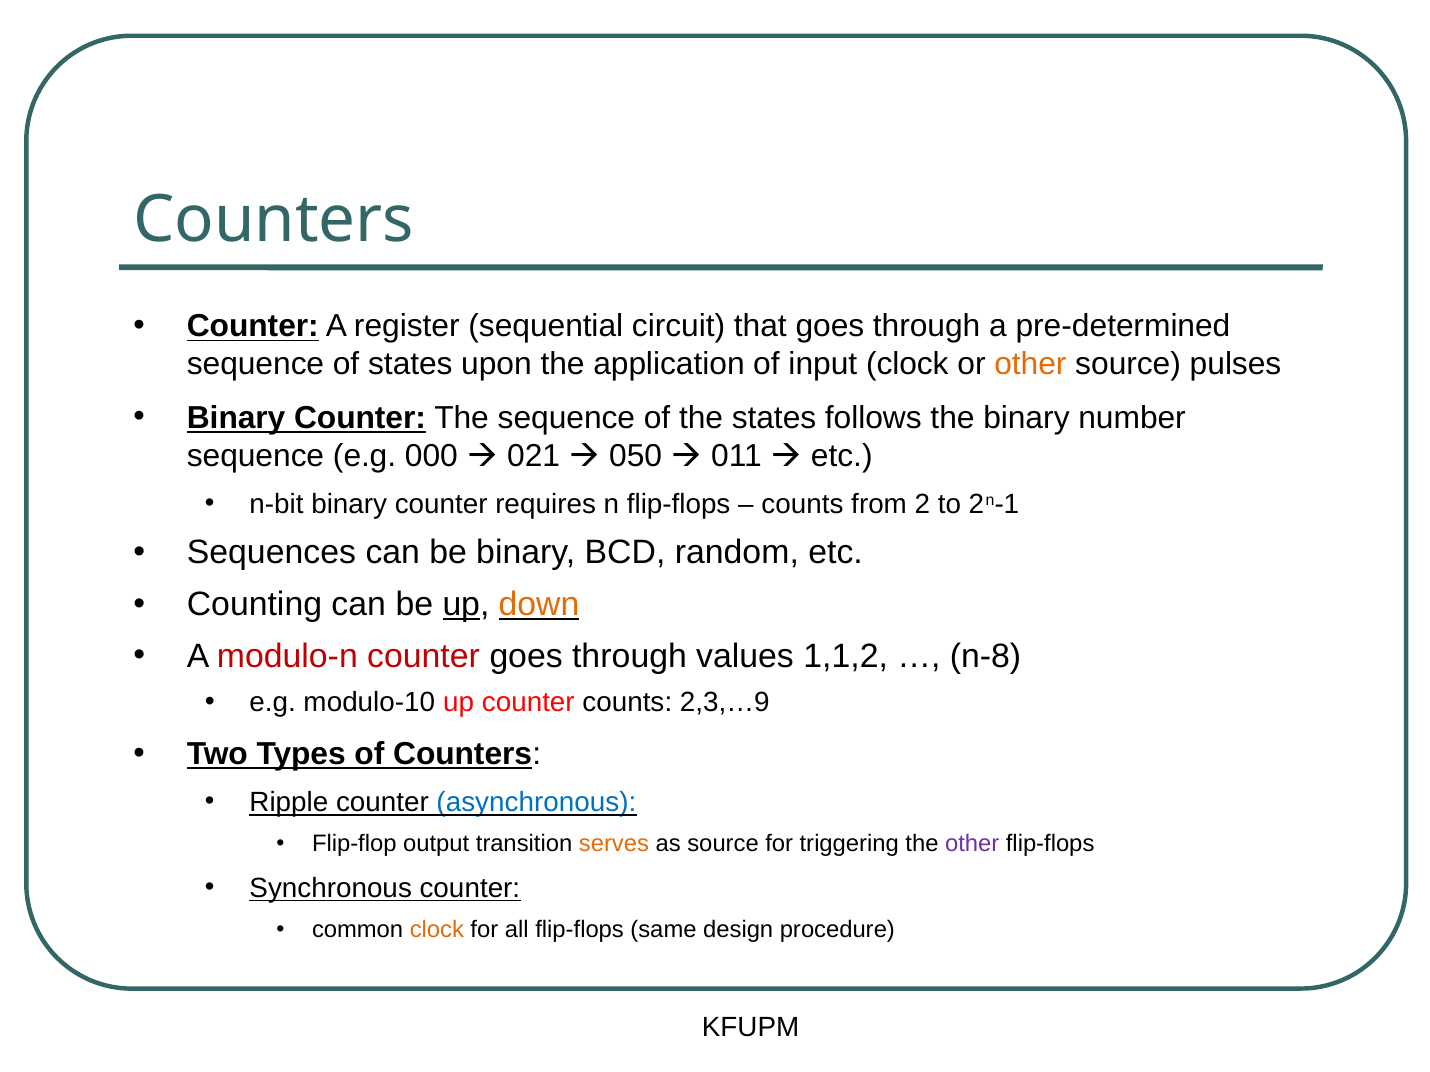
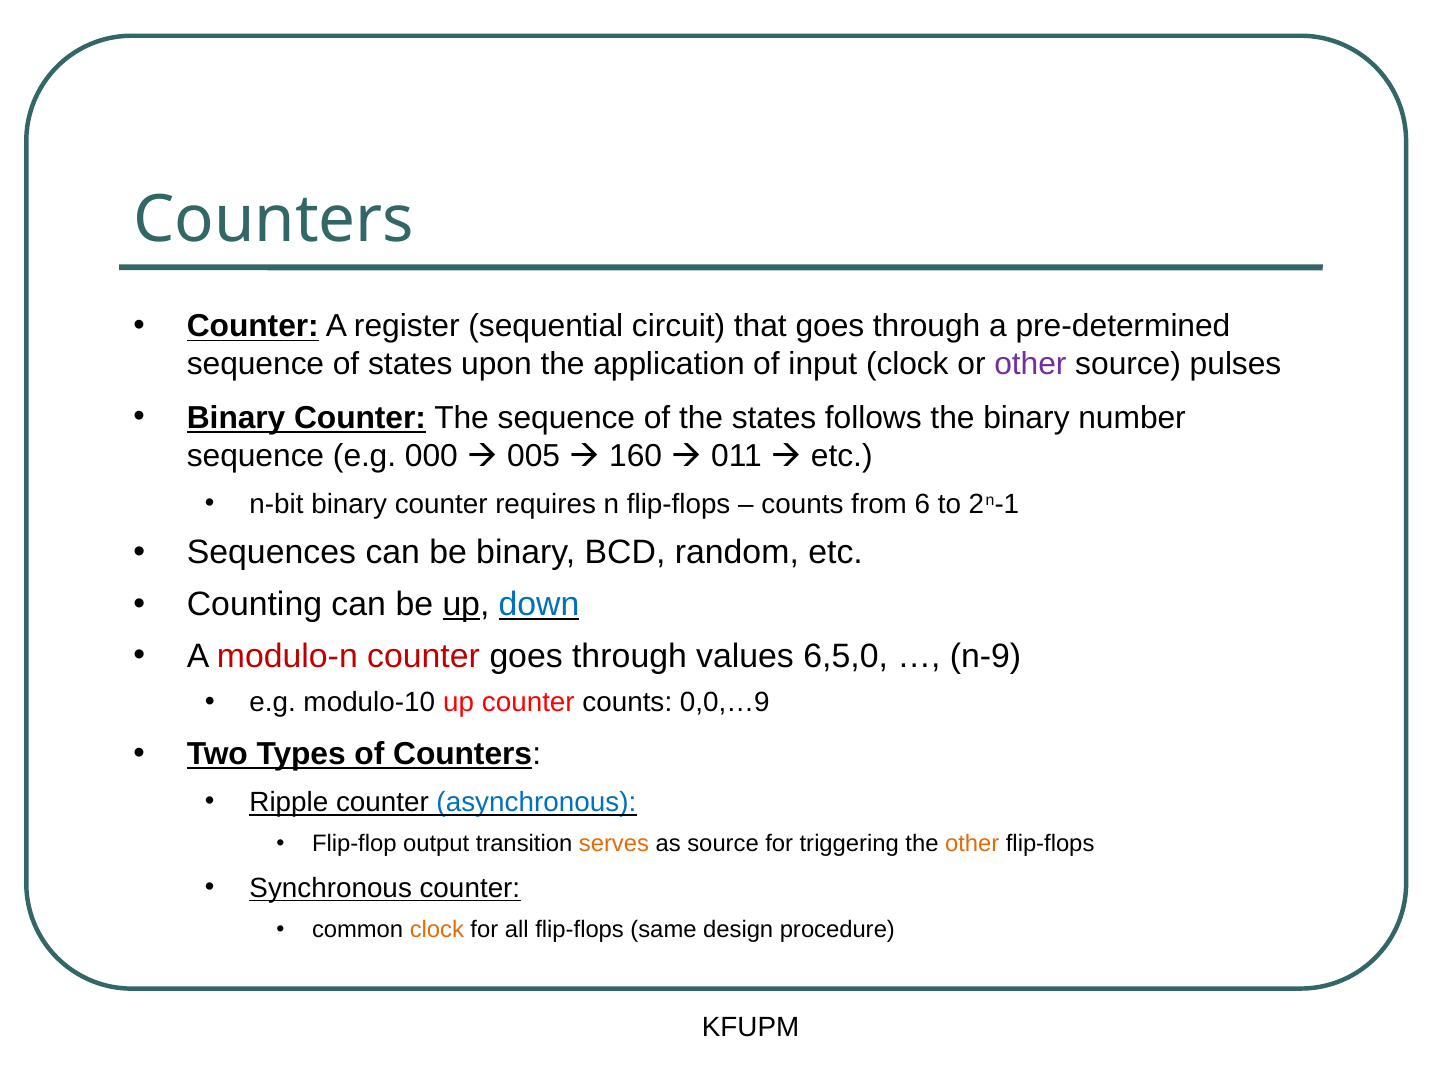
other at (1030, 365) colour: orange -> purple
021: 021 -> 005
050: 050 -> 160
2: 2 -> 6
down colour: orange -> blue
1,1,2: 1,1,2 -> 6,5,0
n-8: n-8 -> n-9
2,3,…9: 2,3,…9 -> 0,0,…9
other at (972, 845) colour: purple -> orange
